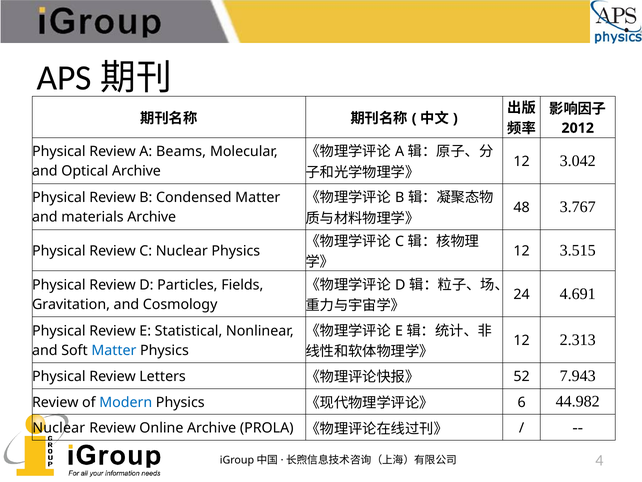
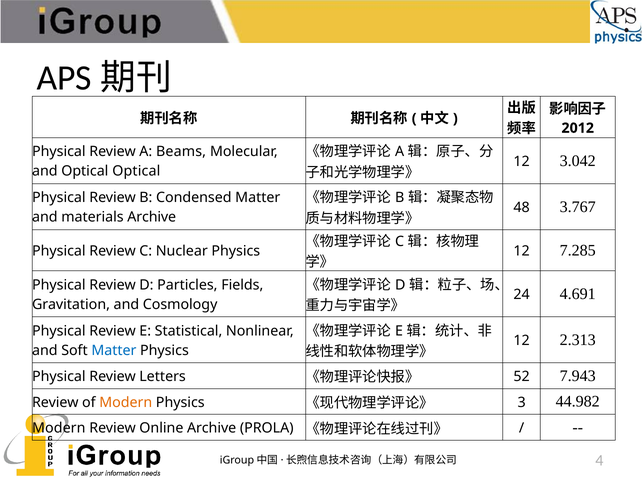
Optical Archive: Archive -> Optical
3.515: 3.515 -> 7.285
Modern at (126, 402) colour: blue -> orange
6: 6 -> 3
Nuclear at (59, 428): Nuclear -> Modern
